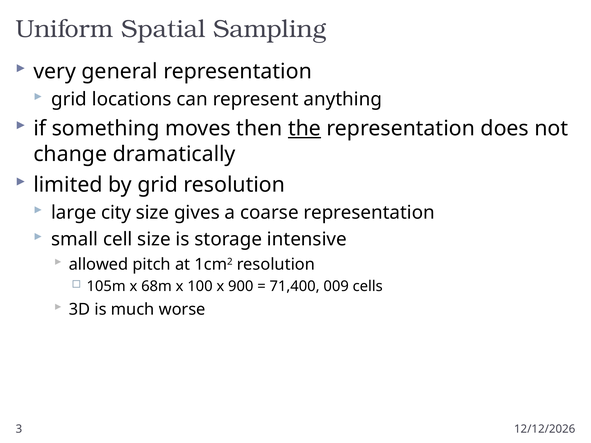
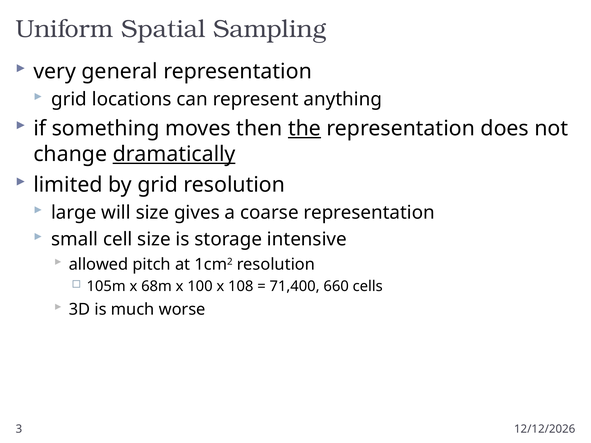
dramatically underline: none -> present
city: city -> will
900: 900 -> 108
009: 009 -> 660
